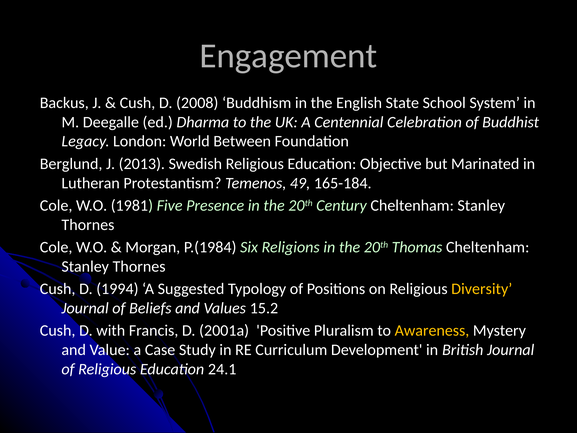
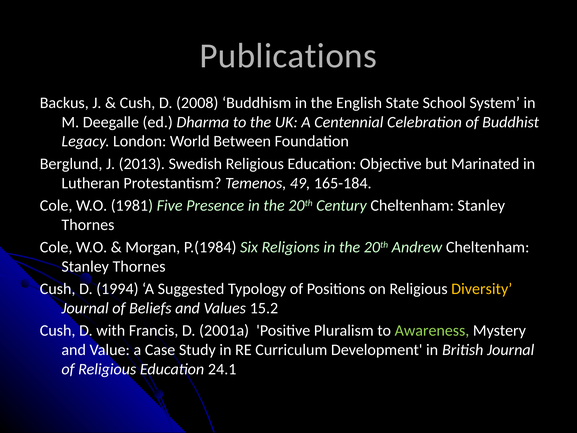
Engagement: Engagement -> Publications
Thomas: Thomas -> Andrew
Awareness colour: yellow -> light green
